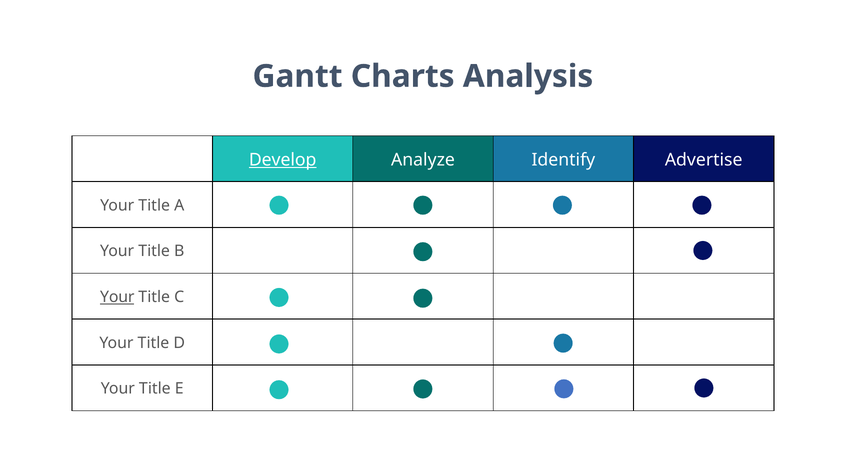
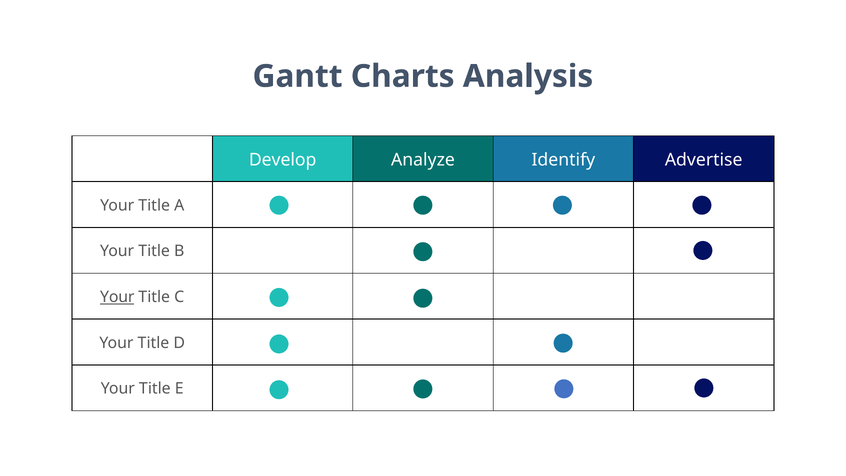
Develop underline: present -> none
